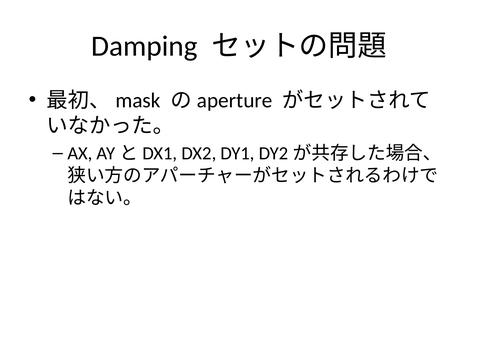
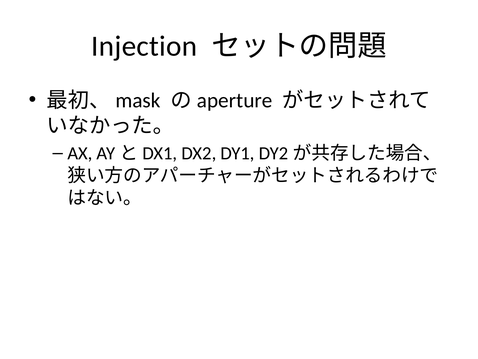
Damping: Damping -> Injection
